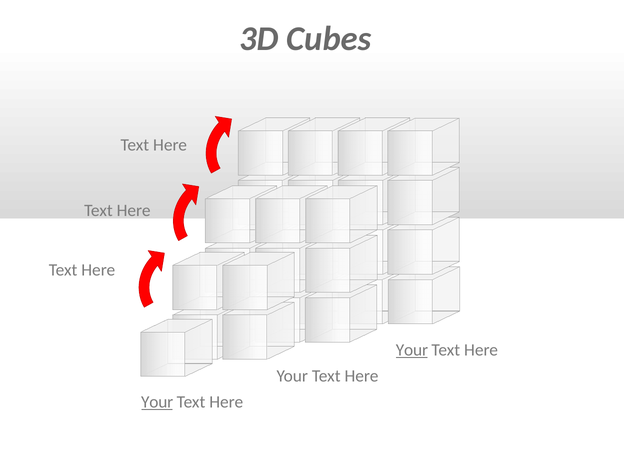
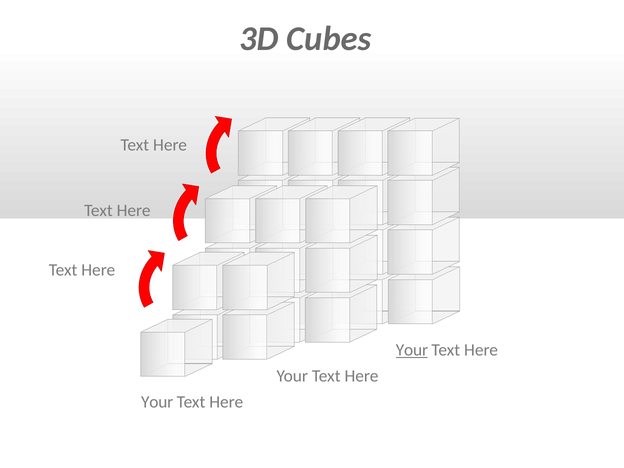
Your at (157, 402) underline: present -> none
